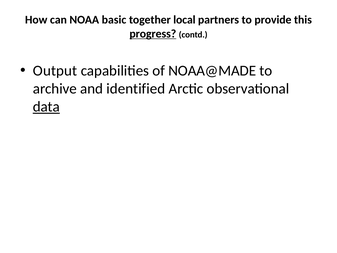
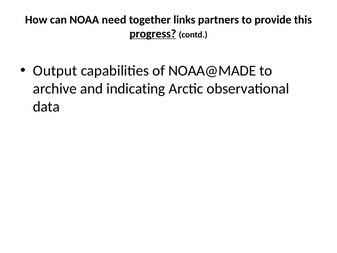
basic: basic -> need
local: local -> links
identified: identified -> indicating
data underline: present -> none
